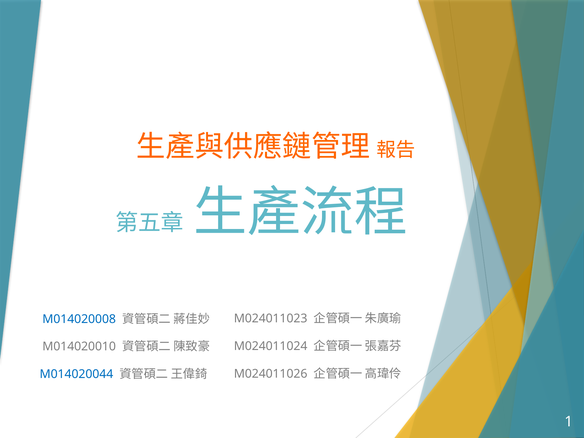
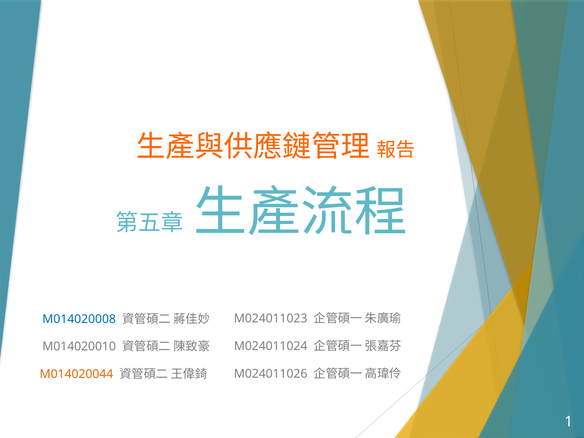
M014020044 colour: blue -> orange
